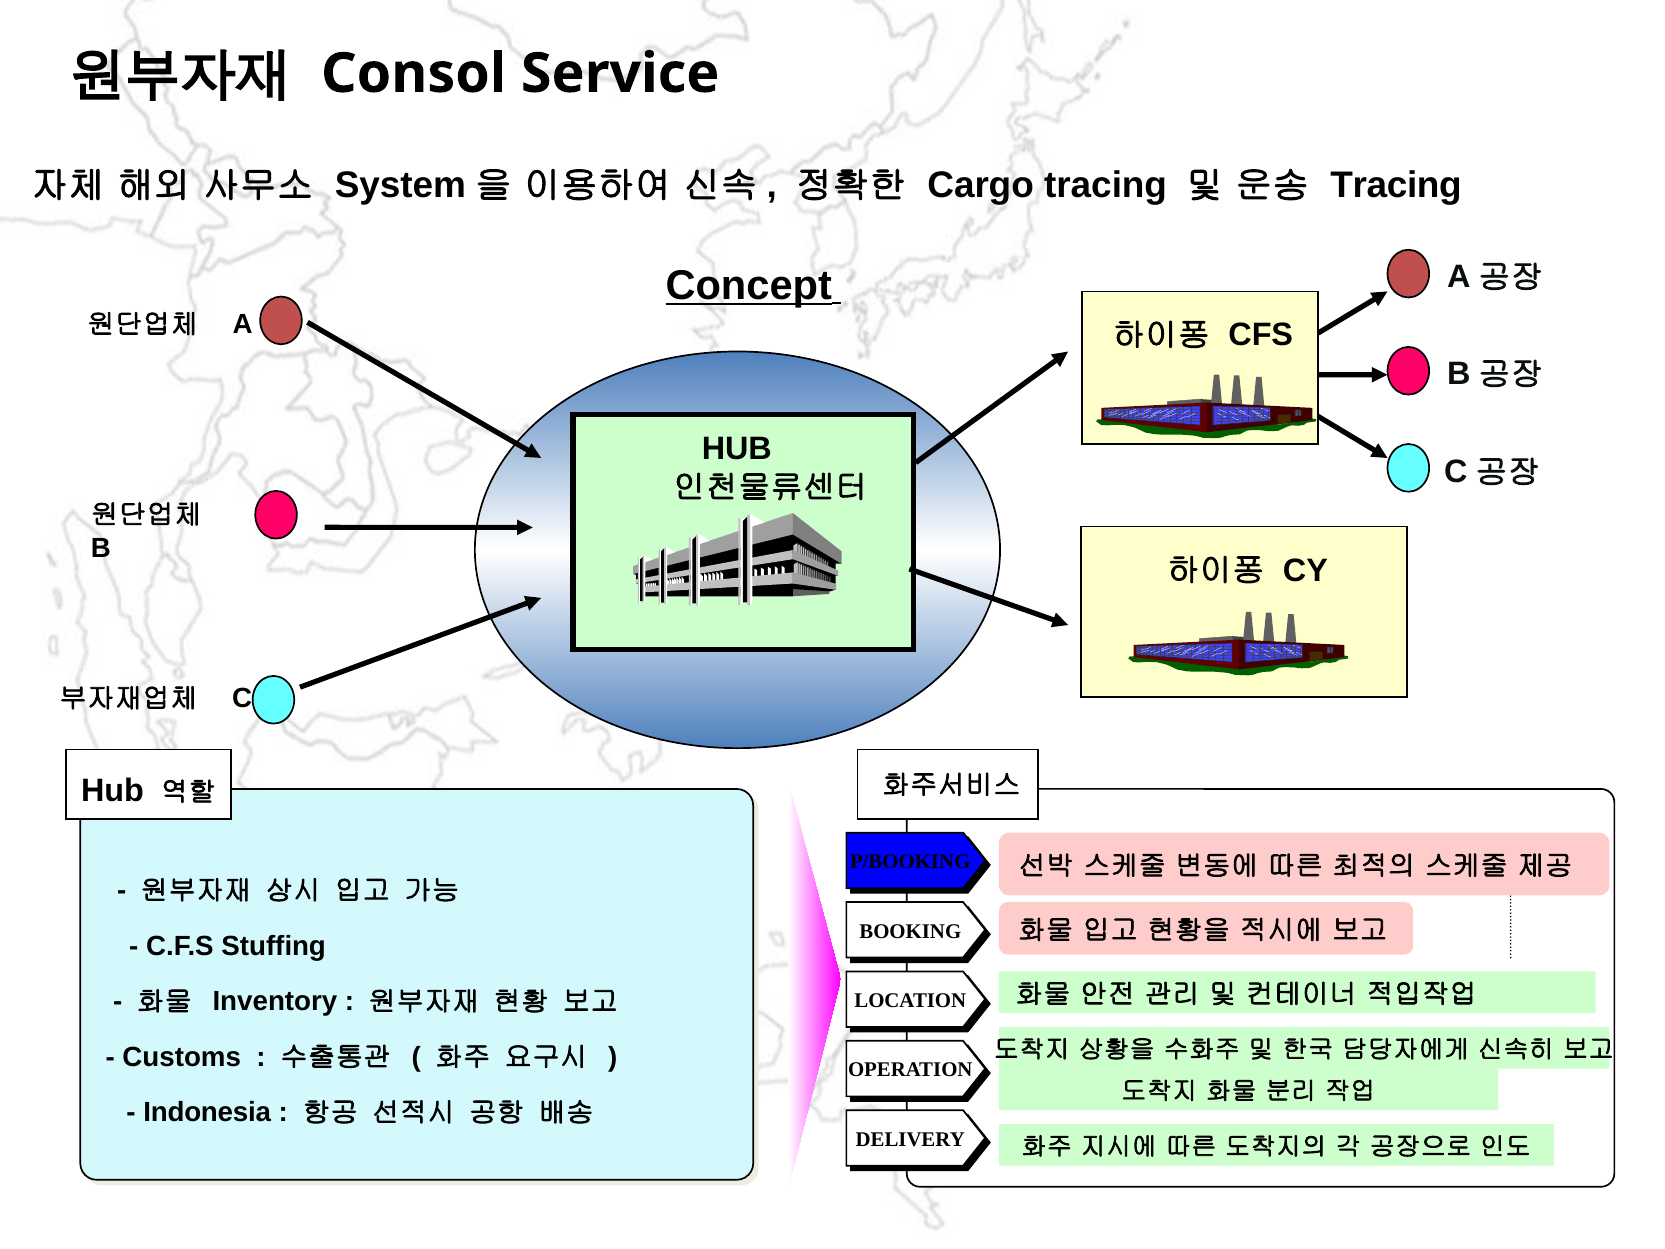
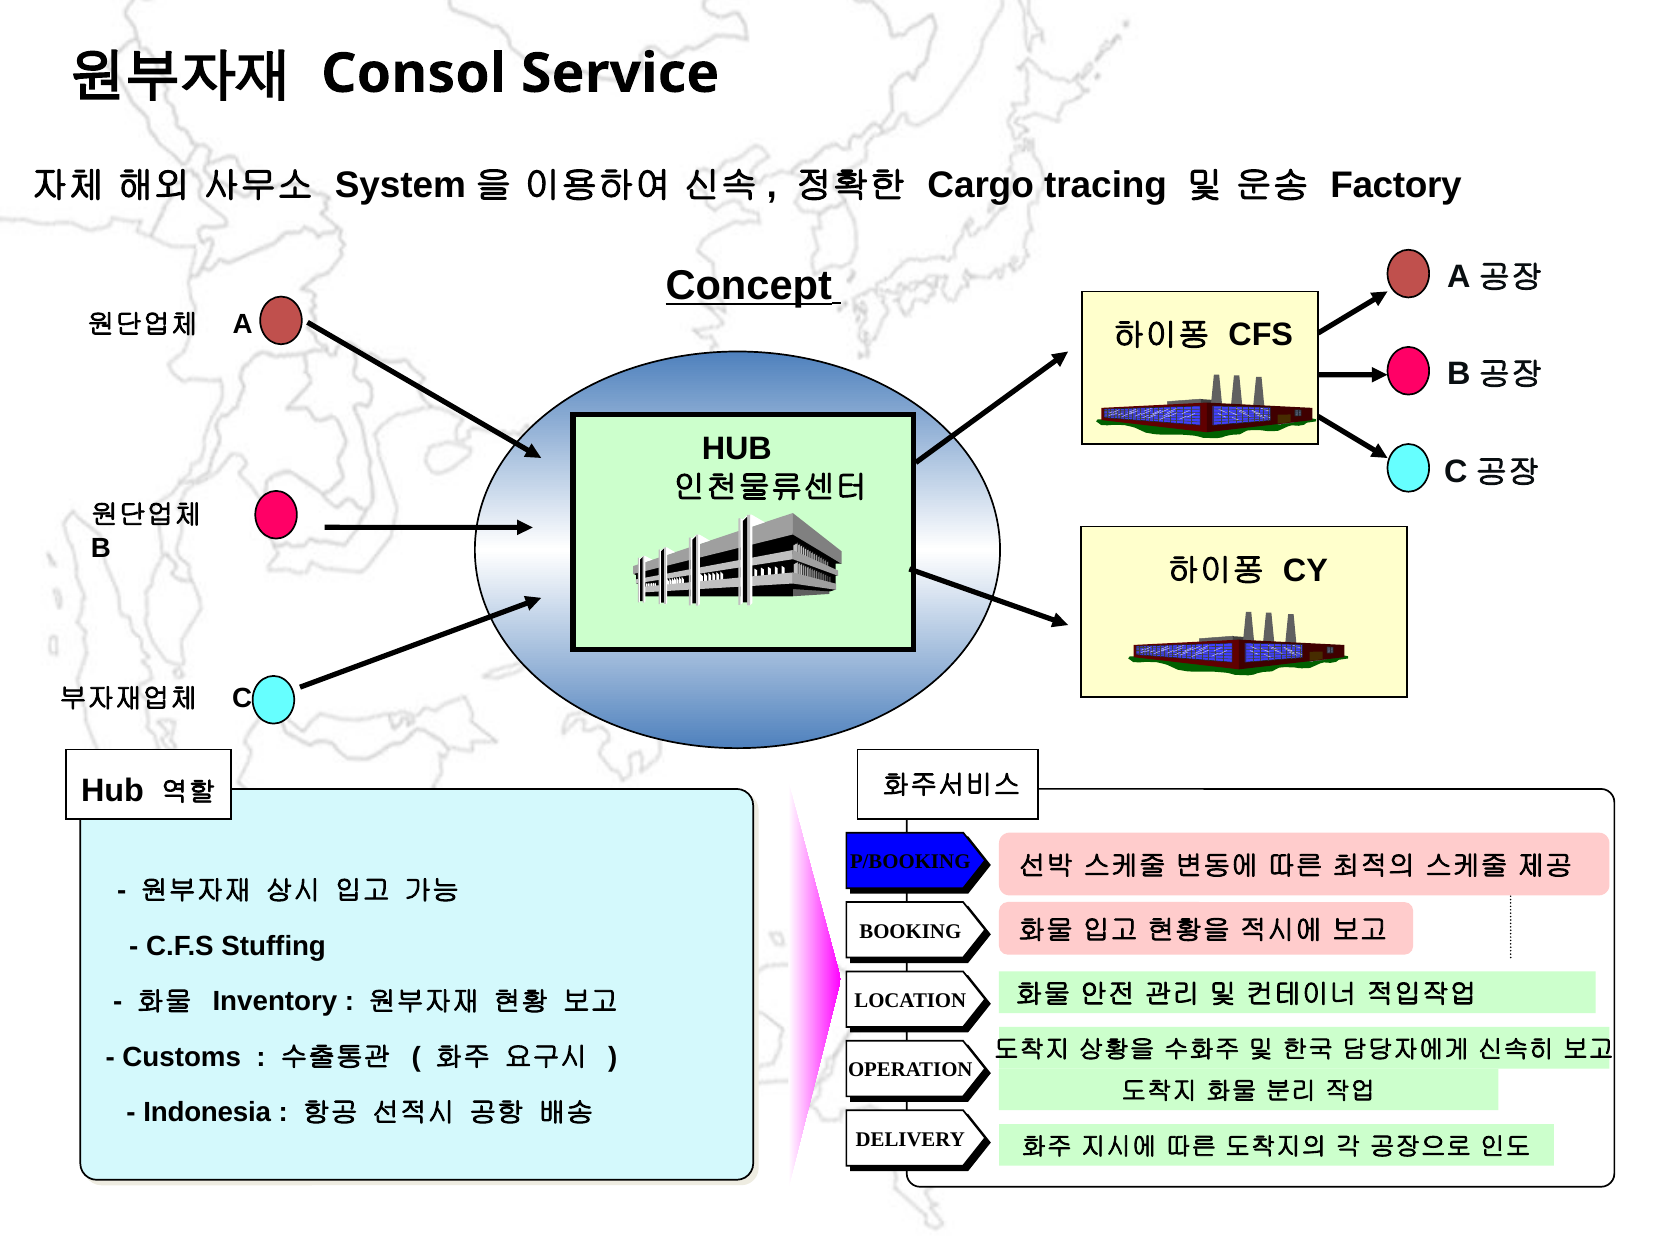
Tracing at (1396, 186): Tracing -> Factory
